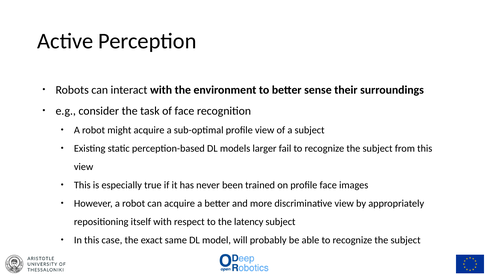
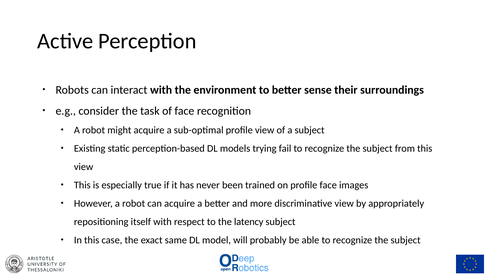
larger: larger -> trying
